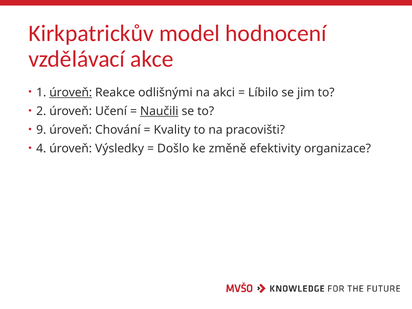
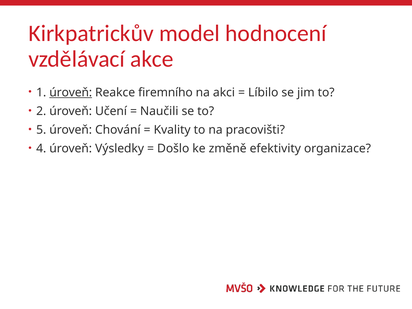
odlišnými: odlišnými -> firemního
Naučili underline: present -> none
9: 9 -> 5
